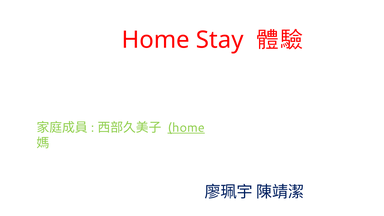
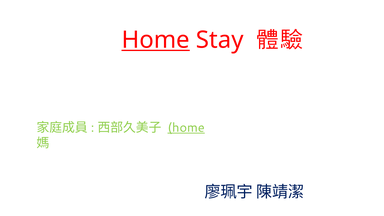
Home at (156, 40) underline: none -> present
